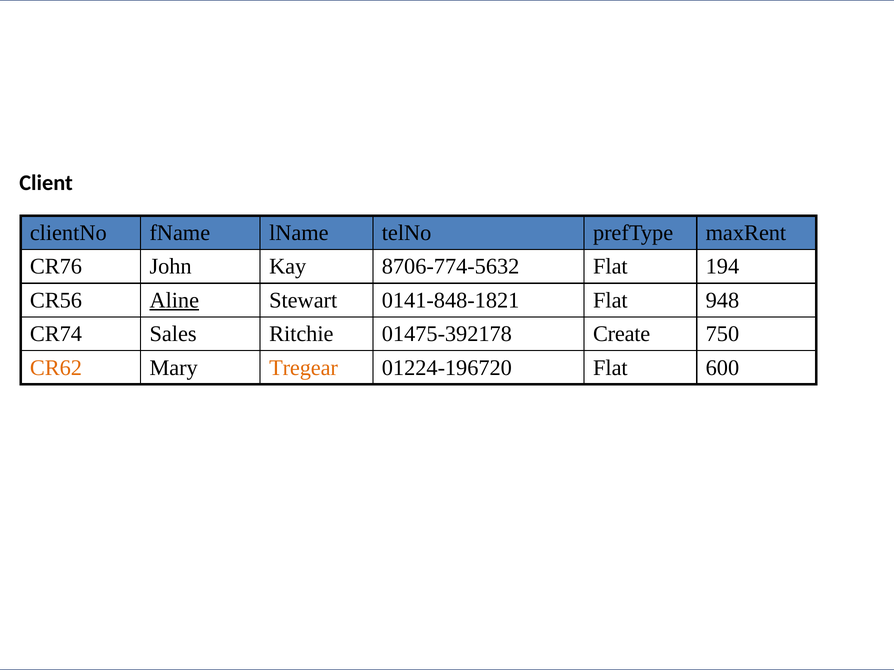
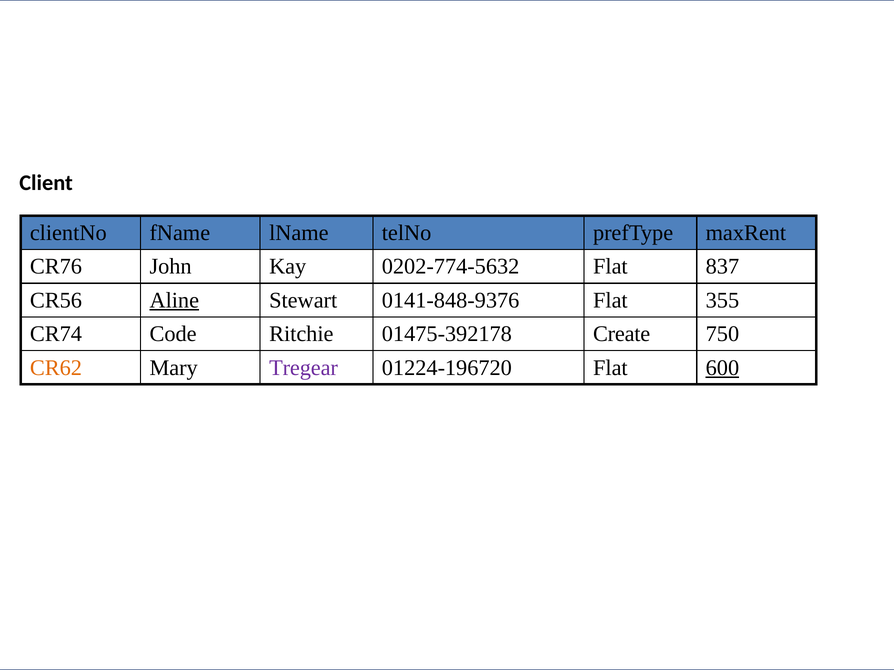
8706-774-5632: 8706-774-5632 -> 0202-774-5632
194: 194 -> 837
0141-848-1821: 0141-848-1821 -> 0141-848-9376
948: 948 -> 355
Sales: Sales -> Code
Tregear colour: orange -> purple
600 underline: none -> present
